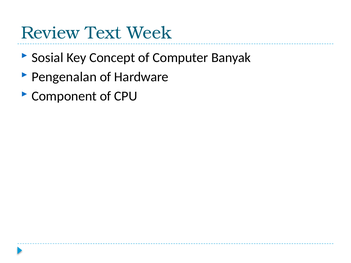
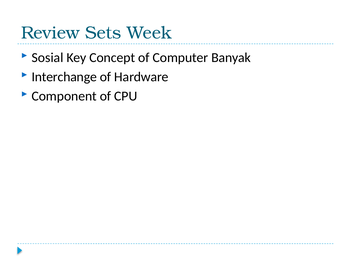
Text: Text -> Sets
Pengenalan: Pengenalan -> Interchange
